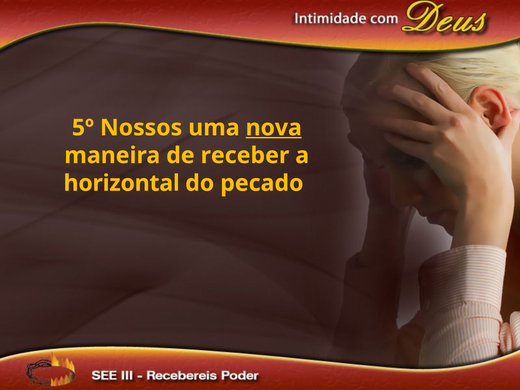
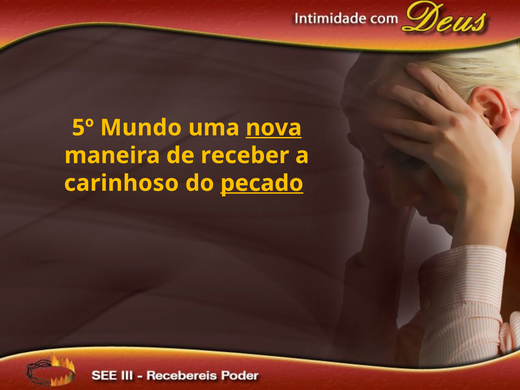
Nossos: Nossos -> Mundo
horizontal: horizontal -> carinhoso
pecado underline: none -> present
